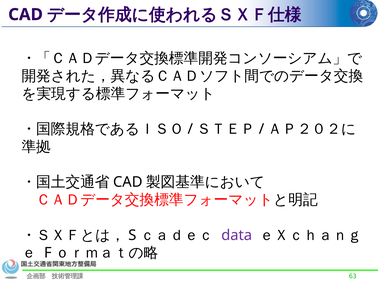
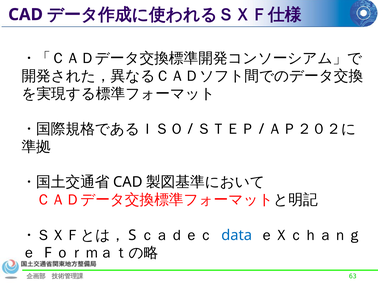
data colour: purple -> blue
